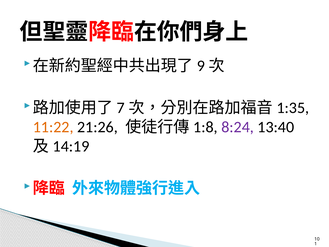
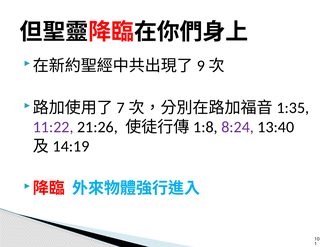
11:22 colour: orange -> purple
